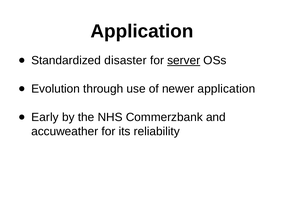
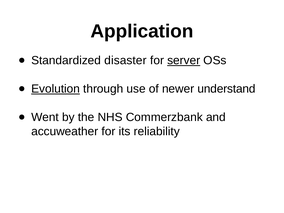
Evolution underline: none -> present
newer application: application -> understand
Early: Early -> Went
